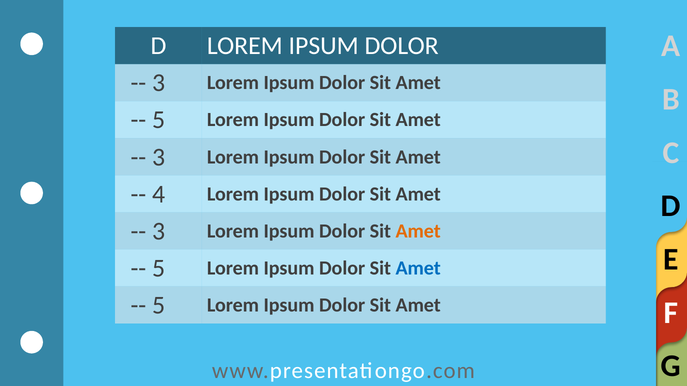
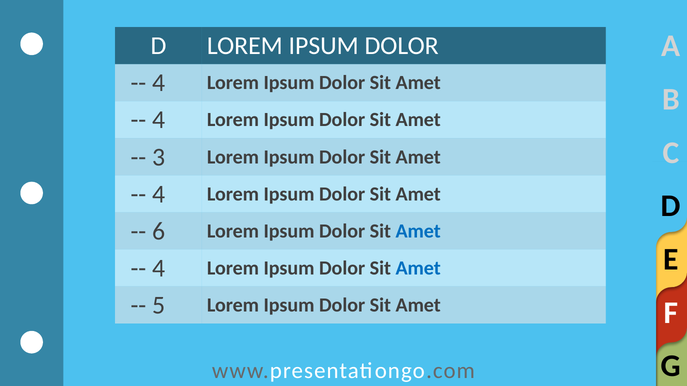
3 at (159, 83): 3 -> 4
5 at (159, 120): 5 -> 4
3 at (159, 231): 3 -> 6
Amet at (418, 231) colour: orange -> blue
5 at (159, 268): 5 -> 4
